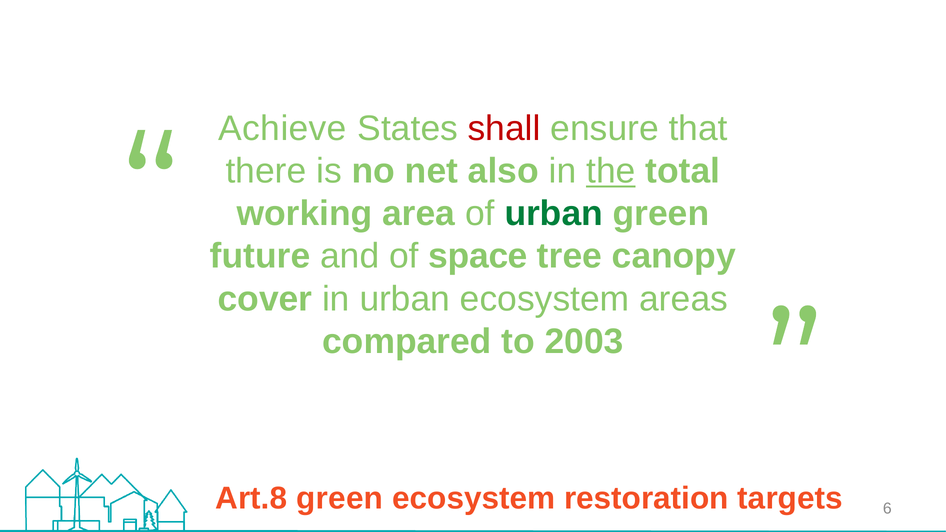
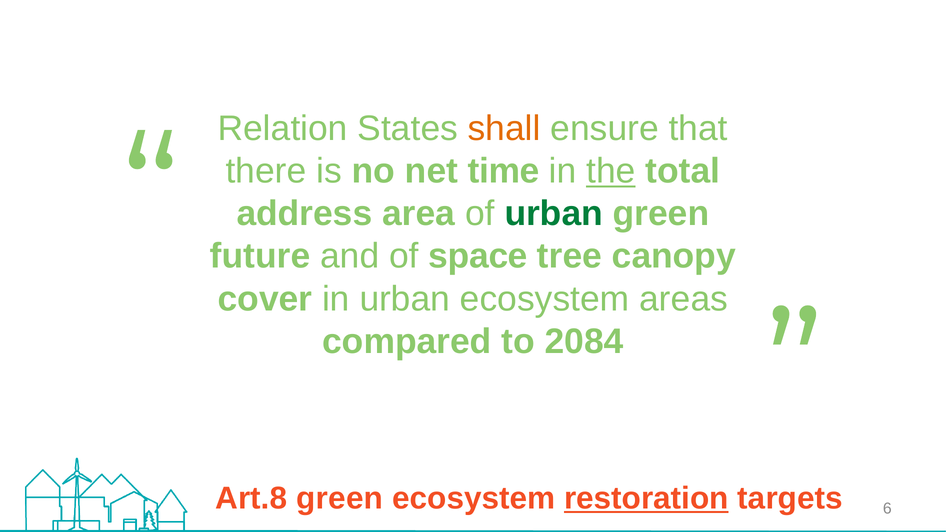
Achieve: Achieve -> Relation
shall colour: red -> orange
also: also -> time
working: working -> address
2003: 2003 -> 2084
restoration underline: none -> present
